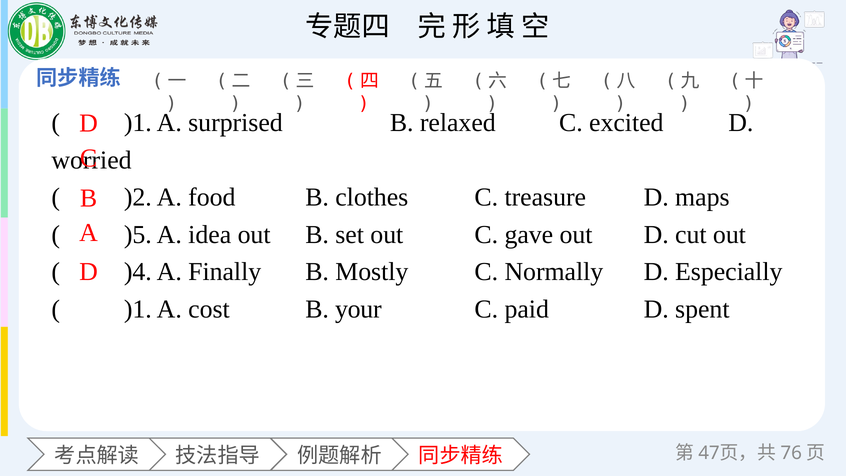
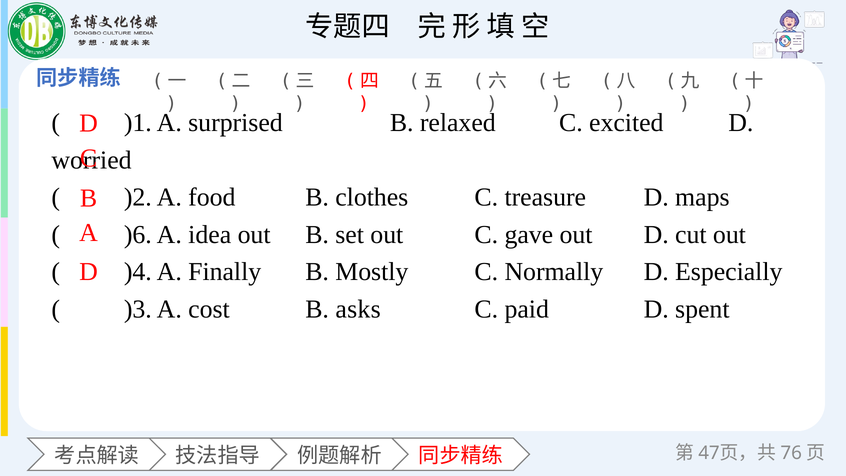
)5: )5 -> )6
)1 at (138, 309): )1 -> )3
your: your -> asks
